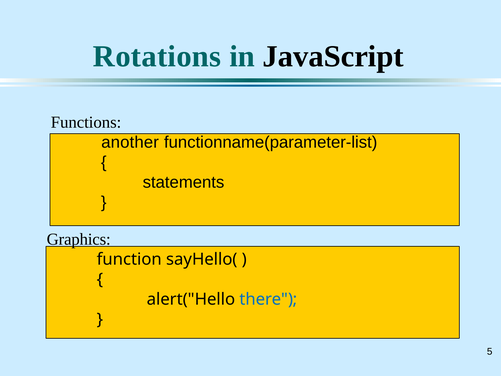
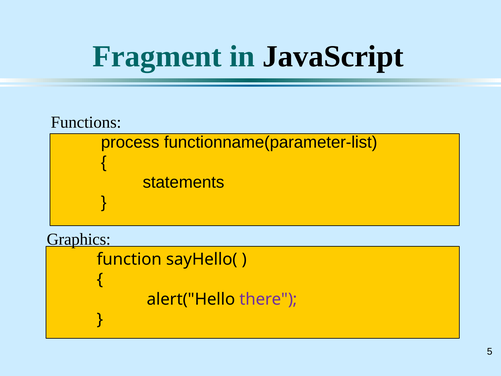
Rotations: Rotations -> Fragment
another: another -> process
there colour: blue -> purple
